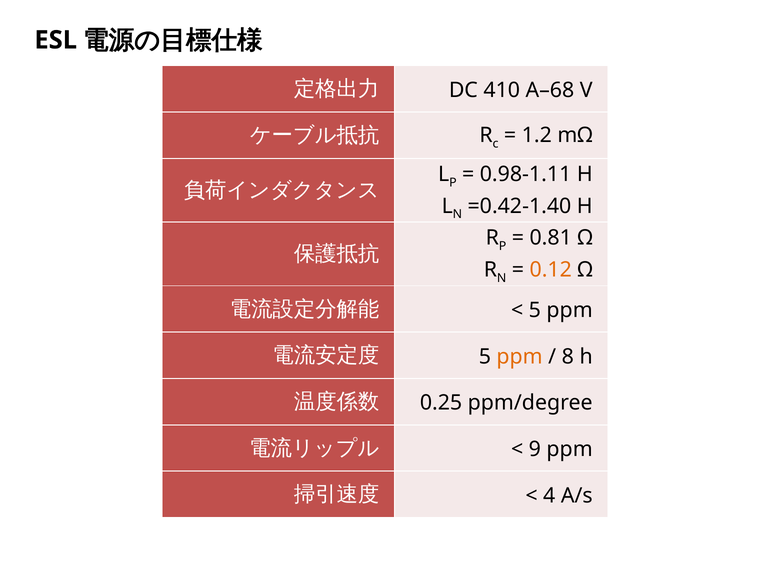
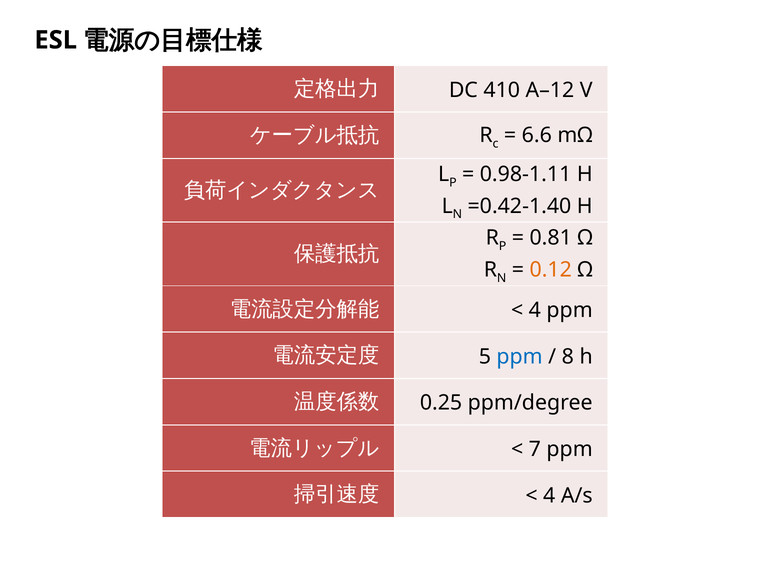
A–68: A–68 -> A–12
1.2: 1.2 -> 6.6
5 at (535, 310): 5 -> 4
ppm at (520, 357) colour: orange -> blue
9: 9 -> 7
